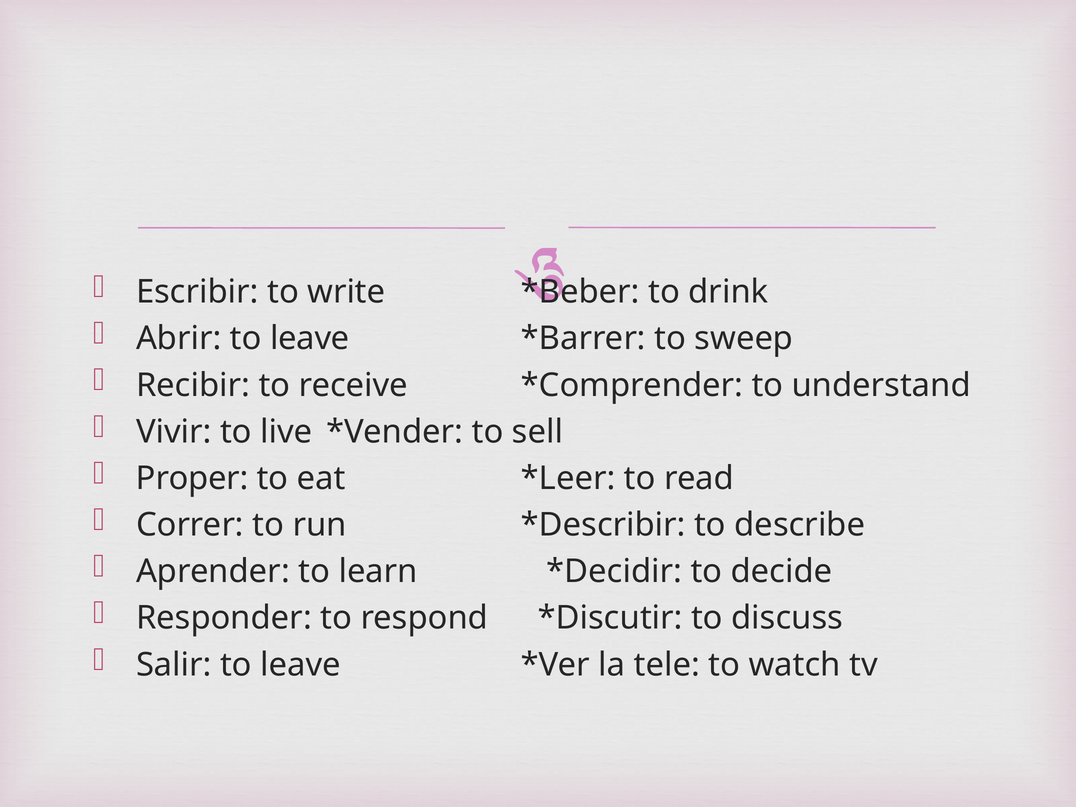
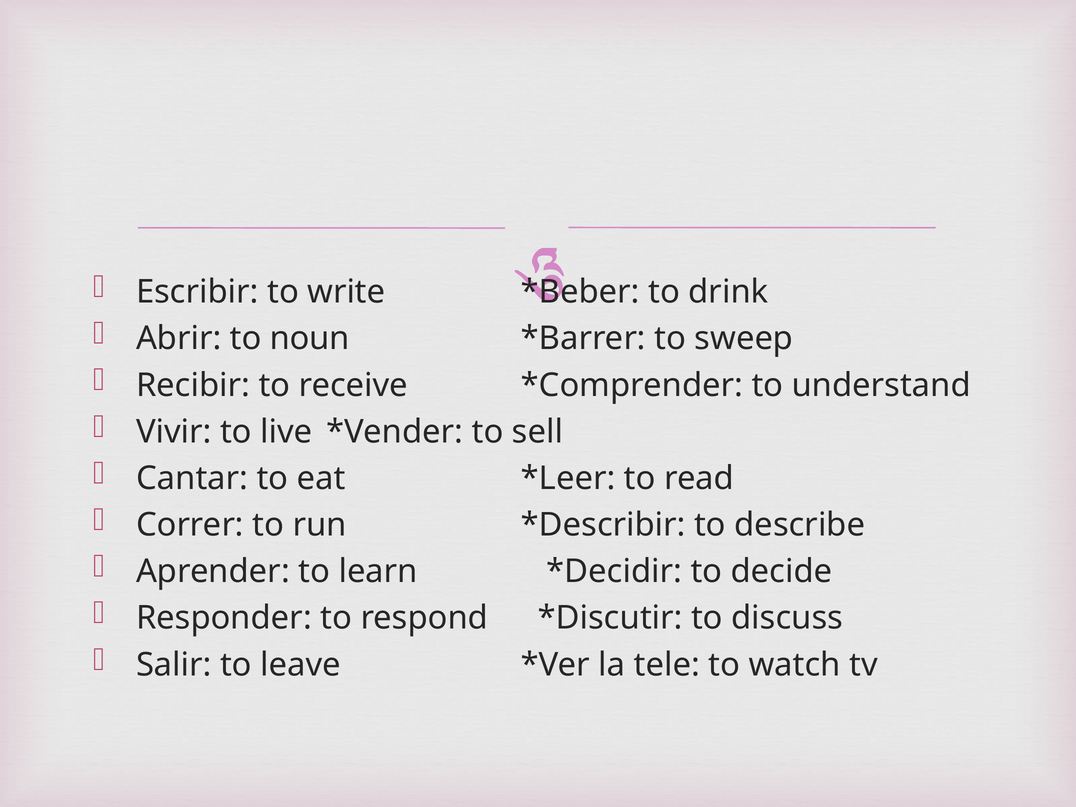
Abrir to leave: leave -> noun
Proper: Proper -> Cantar
